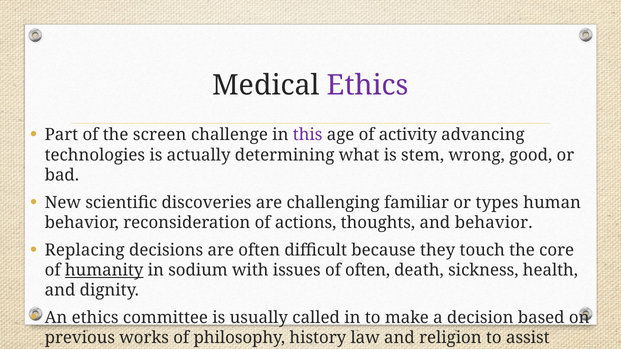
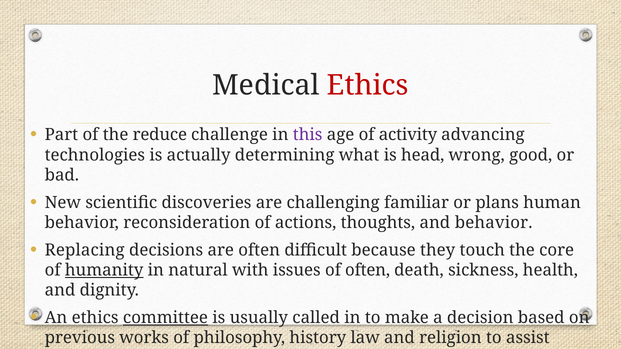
Ethics at (368, 85) colour: purple -> red
screen: screen -> reduce
stem: stem -> head
types: types -> plans
sodium: sodium -> natural
committee underline: none -> present
